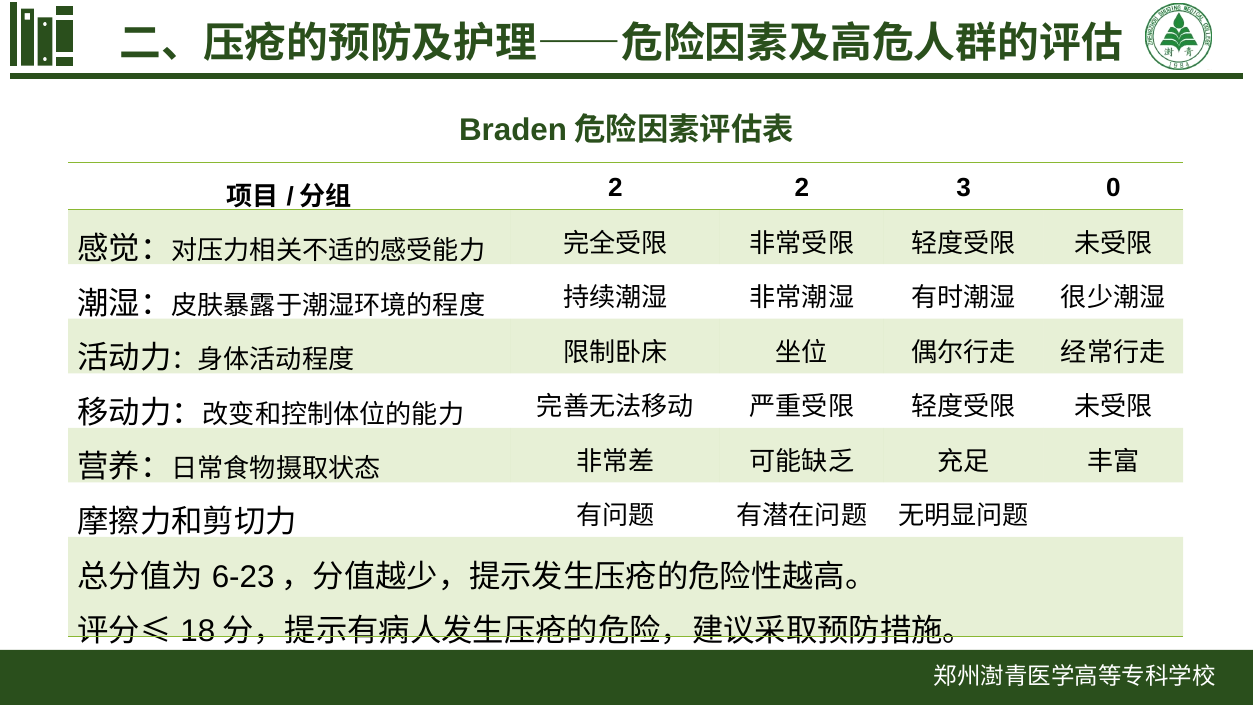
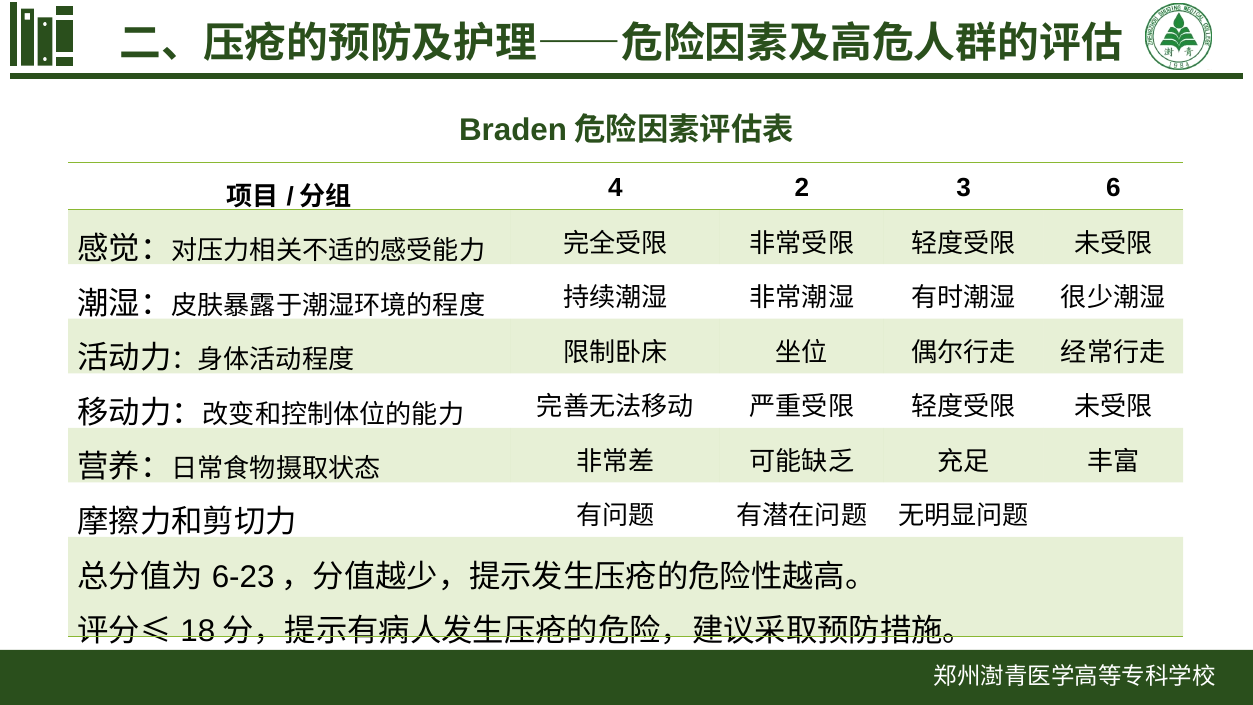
2 at (615, 188): 2 -> 4
0: 0 -> 6
